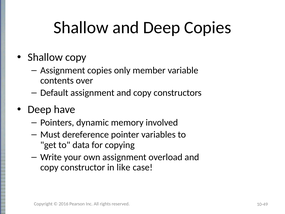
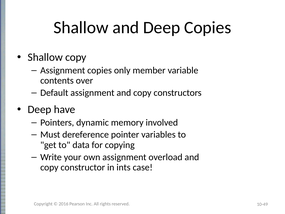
like: like -> ints
